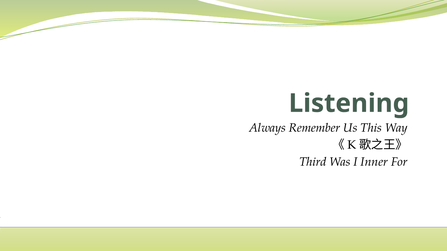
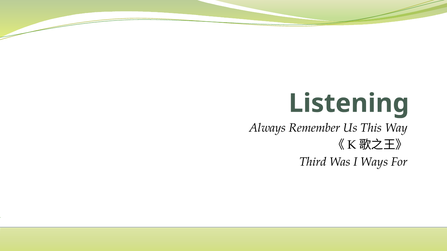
Inner: Inner -> Ways
